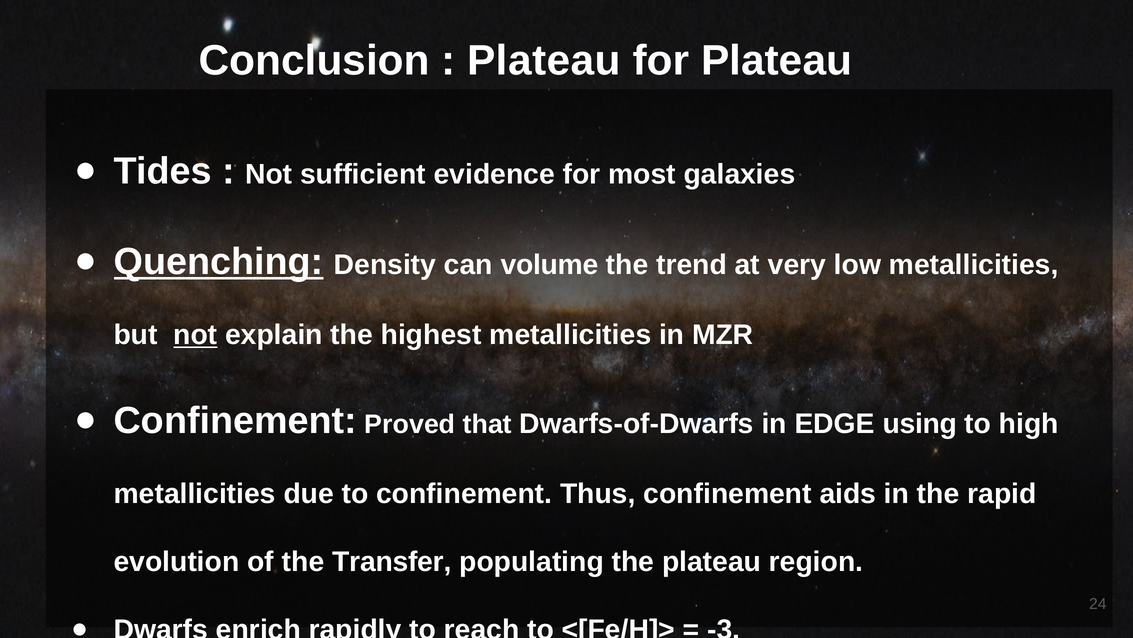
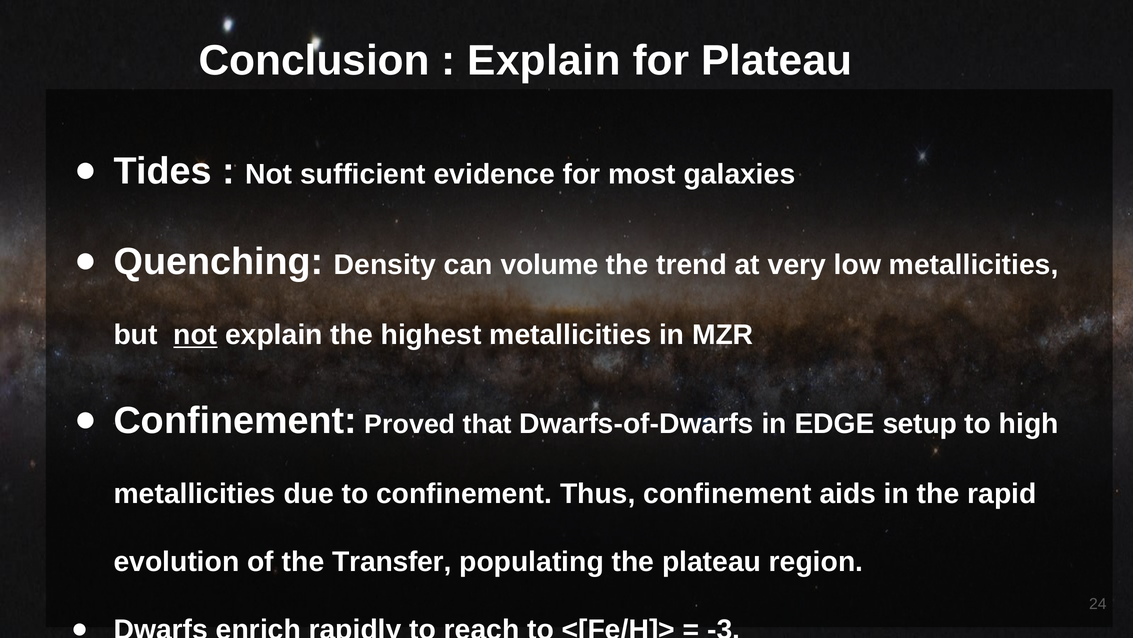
Plateau at (544, 61): Plateau -> Explain
Quenching underline: present -> none
using: using -> setup
